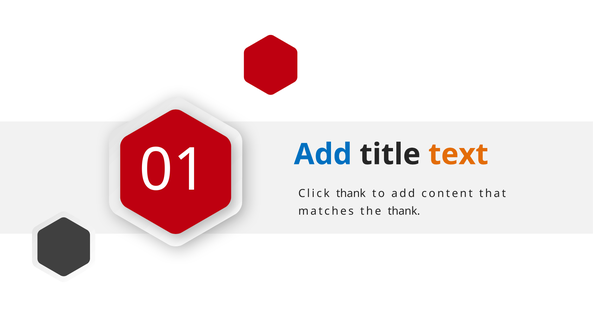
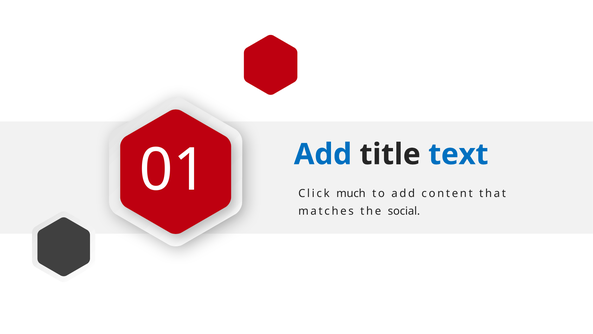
text colour: orange -> blue
Click thank: thank -> much
the thank: thank -> social
